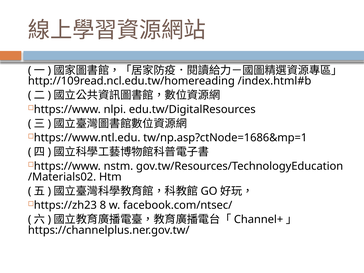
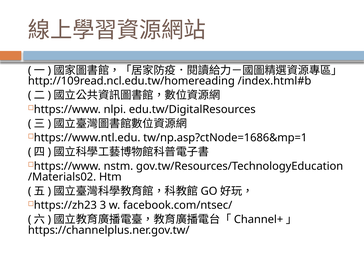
8: 8 -> 3
